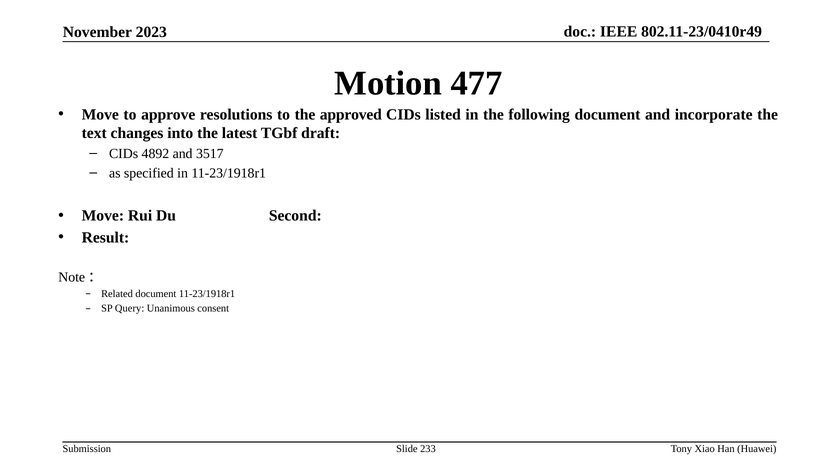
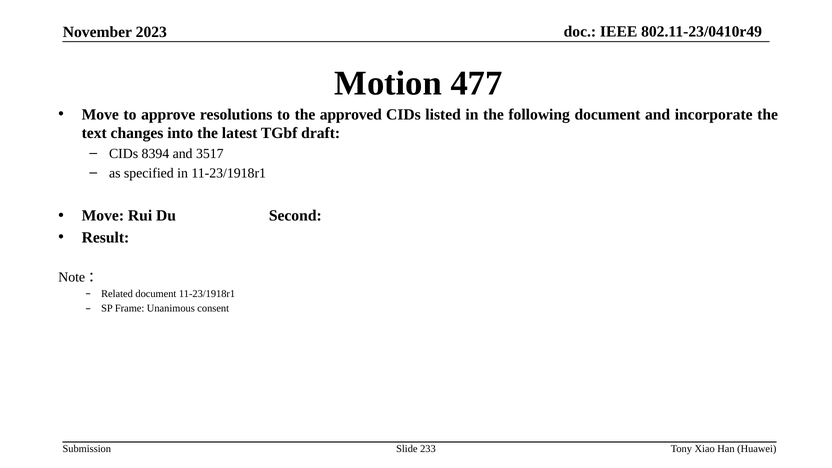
4892: 4892 -> 8394
Query: Query -> Frame
